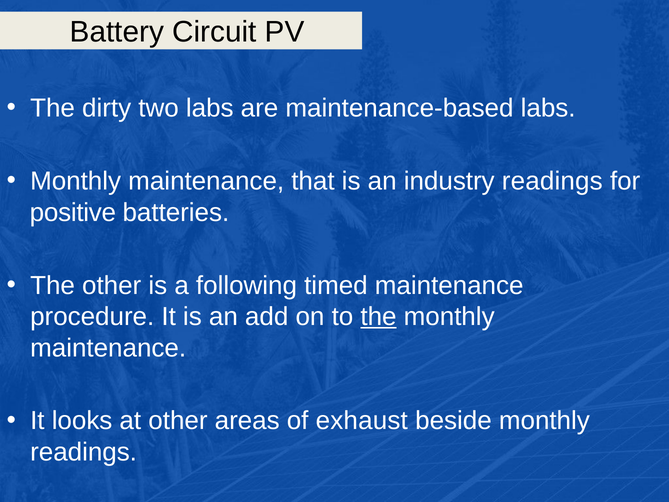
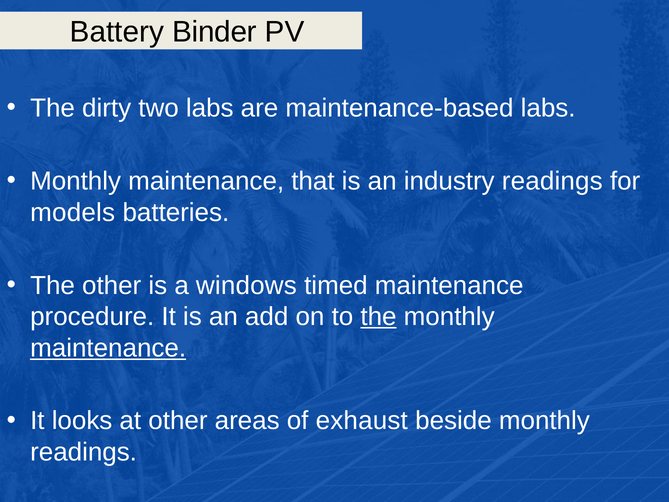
Circuit: Circuit -> Binder
positive: positive -> models
following: following -> windows
maintenance at (108, 348) underline: none -> present
